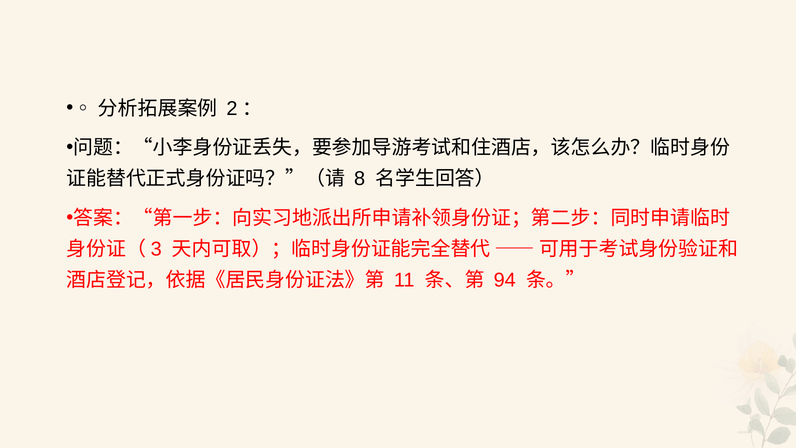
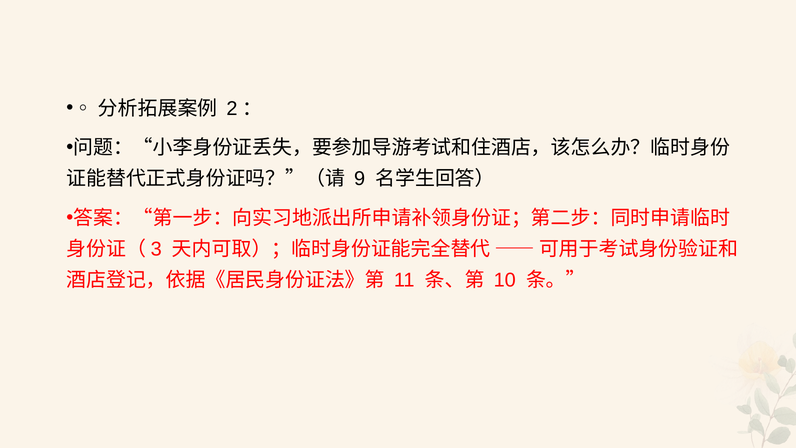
8: 8 -> 9
94: 94 -> 10
